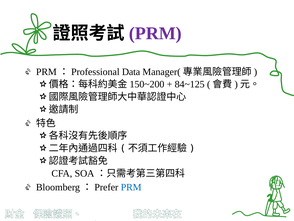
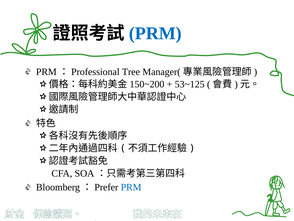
PRM at (155, 33) colour: purple -> blue
Data: Data -> Tree
84~125: 84~125 -> 53~125
